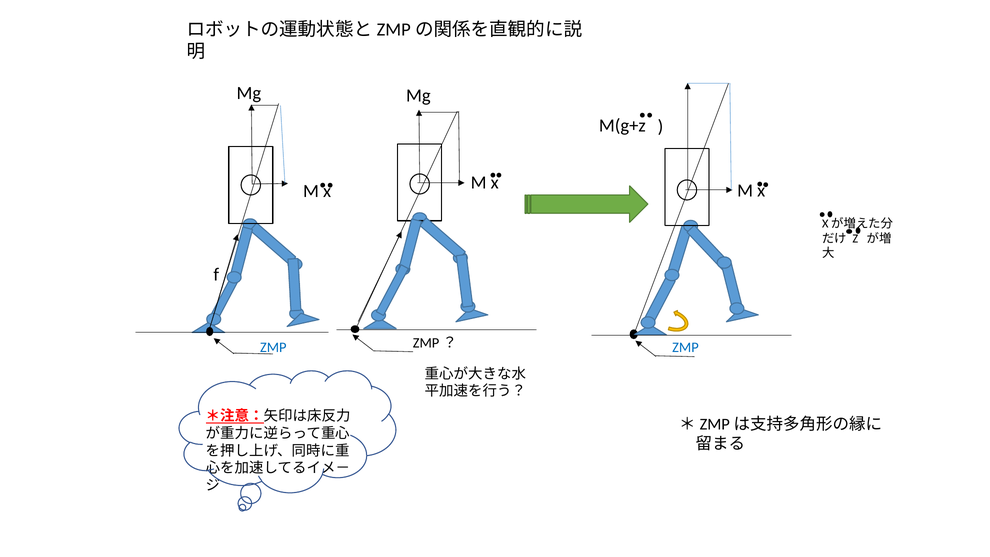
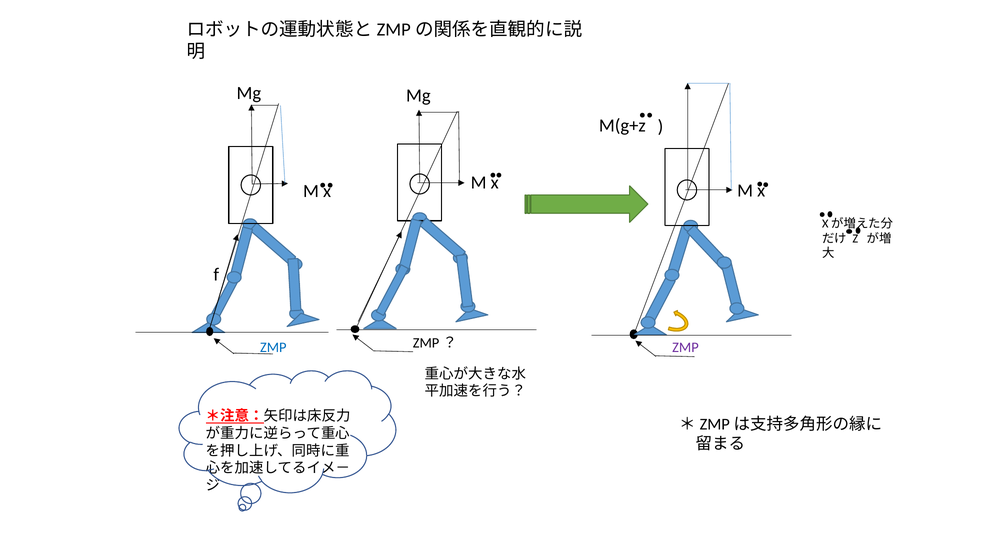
ZMP at (685, 347) colour: blue -> purple
